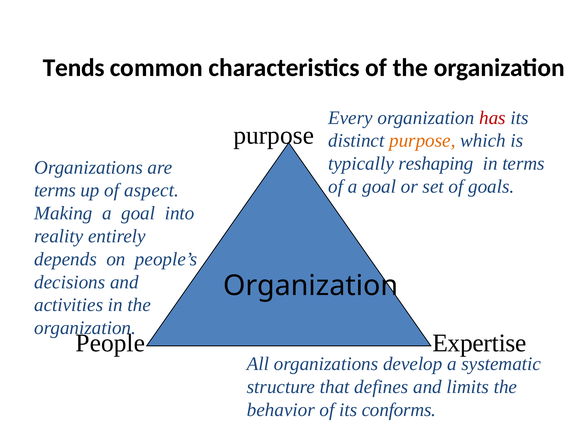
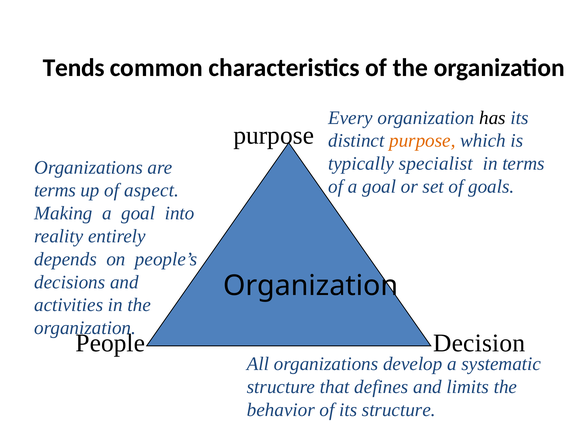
has colour: red -> black
reshaping: reshaping -> specialist
Expertise: Expertise -> Decision
its conforms: conforms -> structure
